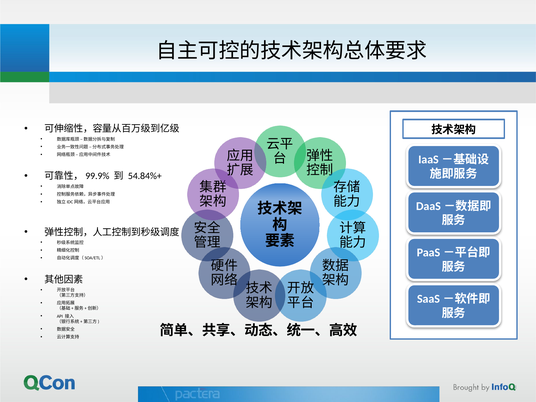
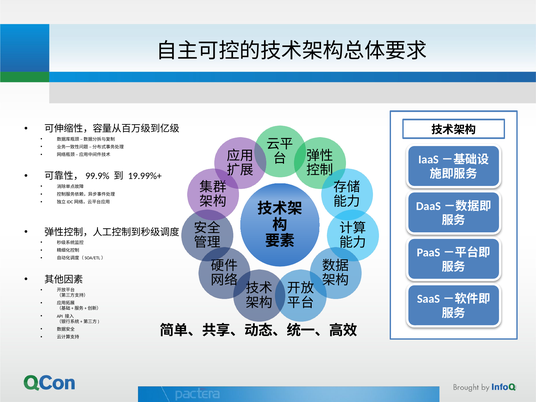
54.84%+: 54.84%+ -> 19.99%+
